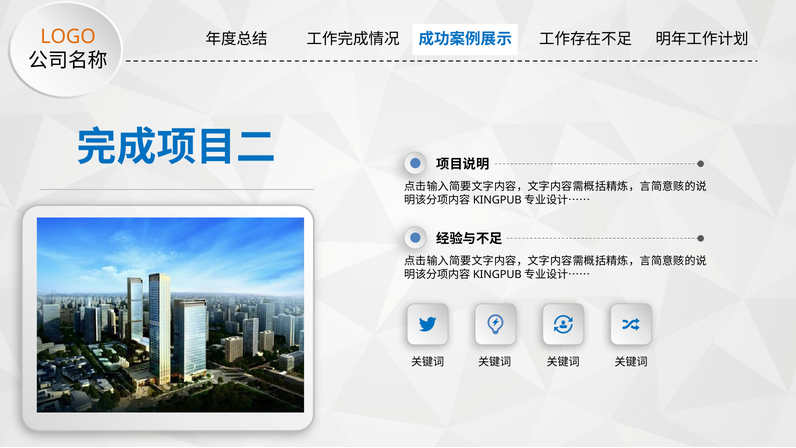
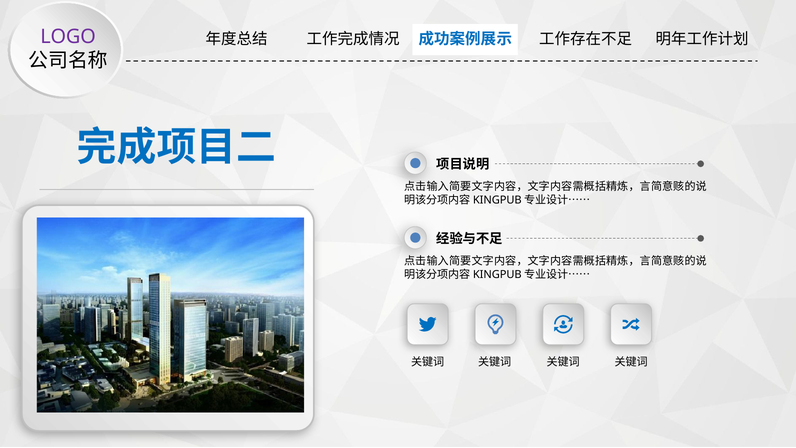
LOGO colour: orange -> purple
